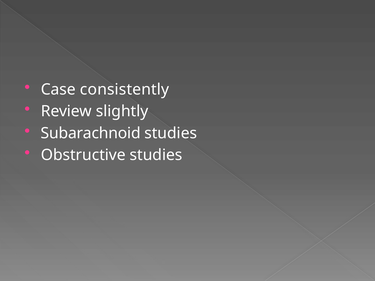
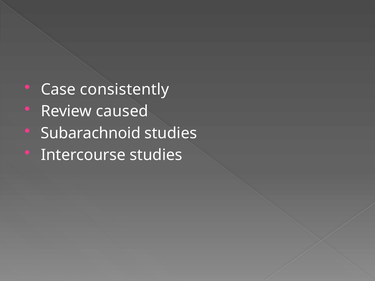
slightly: slightly -> caused
Obstructive: Obstructive -> Intercourse
